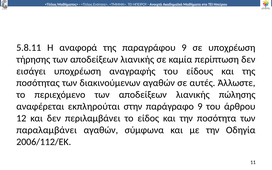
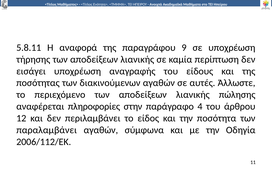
εκπληρούται: εκπληρούται -> πληροφορίες
παράγραφο 9: 9 -> 4
